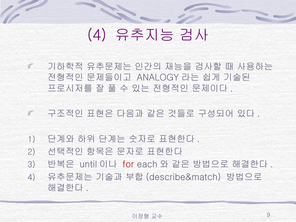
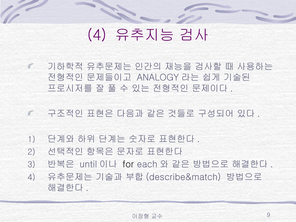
for colour: red -> black
